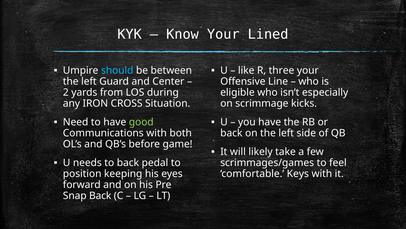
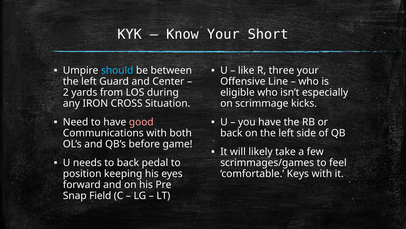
Lined: Lined -> Short
good colour: light green -> pink
Snap Back: Back -> Field
